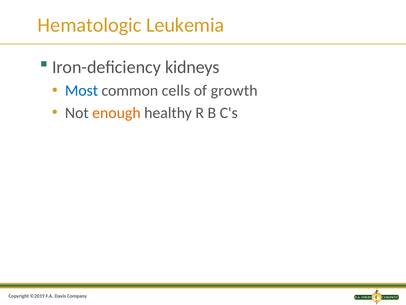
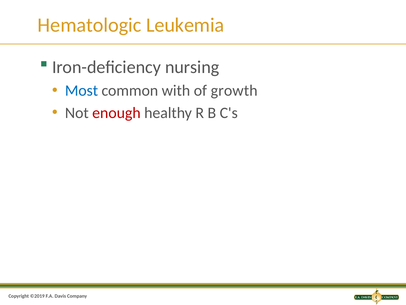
kidneys: kidneys -> nursing
cells: cells -> with
enough colour: orange -> red
